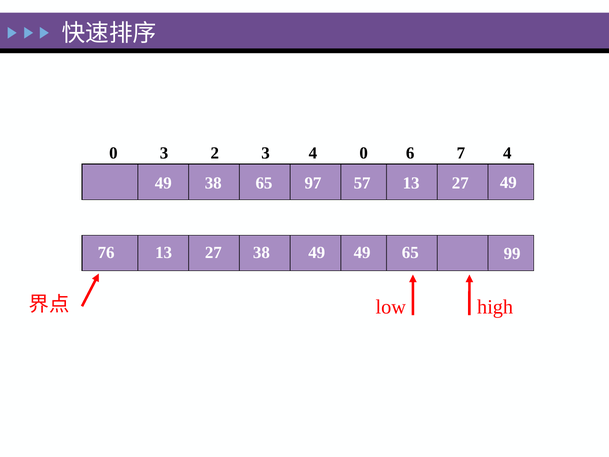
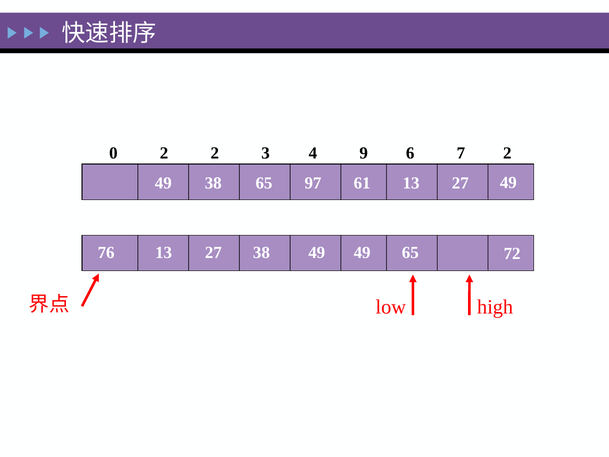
0 3: 3 -> 2
4 0: 0 -> 9
7 4: 4 -> 2
57: 57 -> 61
99: 99 -> 72
